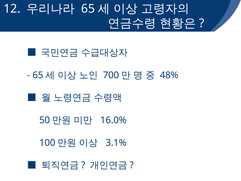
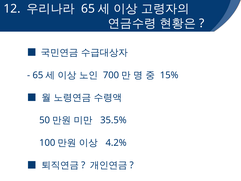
48%: 48% -> 15%
16.0%: 16.0% -> 35.5%
3.1%: 3.1% -> 4.2%
